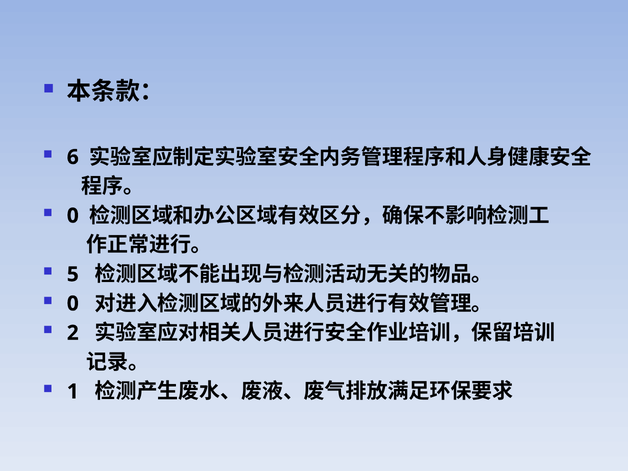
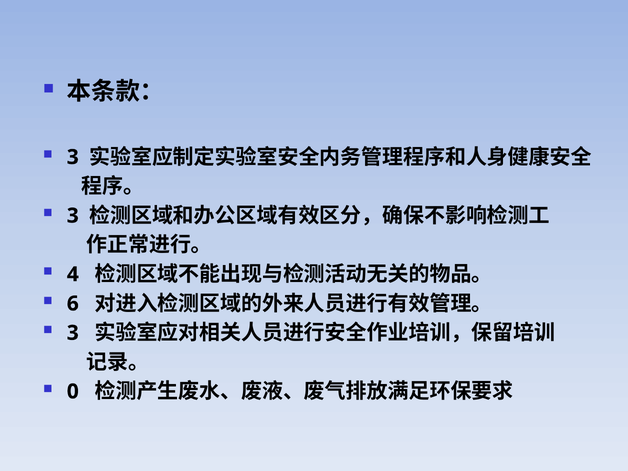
6 at (73, 157): 6 -> 3
0 at (73, 216): 0 -> 3
5: 5 -> 4
0 at (73, 304): 0 -> 6
2 at (73, 333): 2 -> 3
1: 1 -> 0
